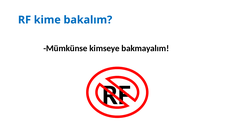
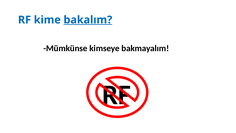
bakalım underline: none -> present
